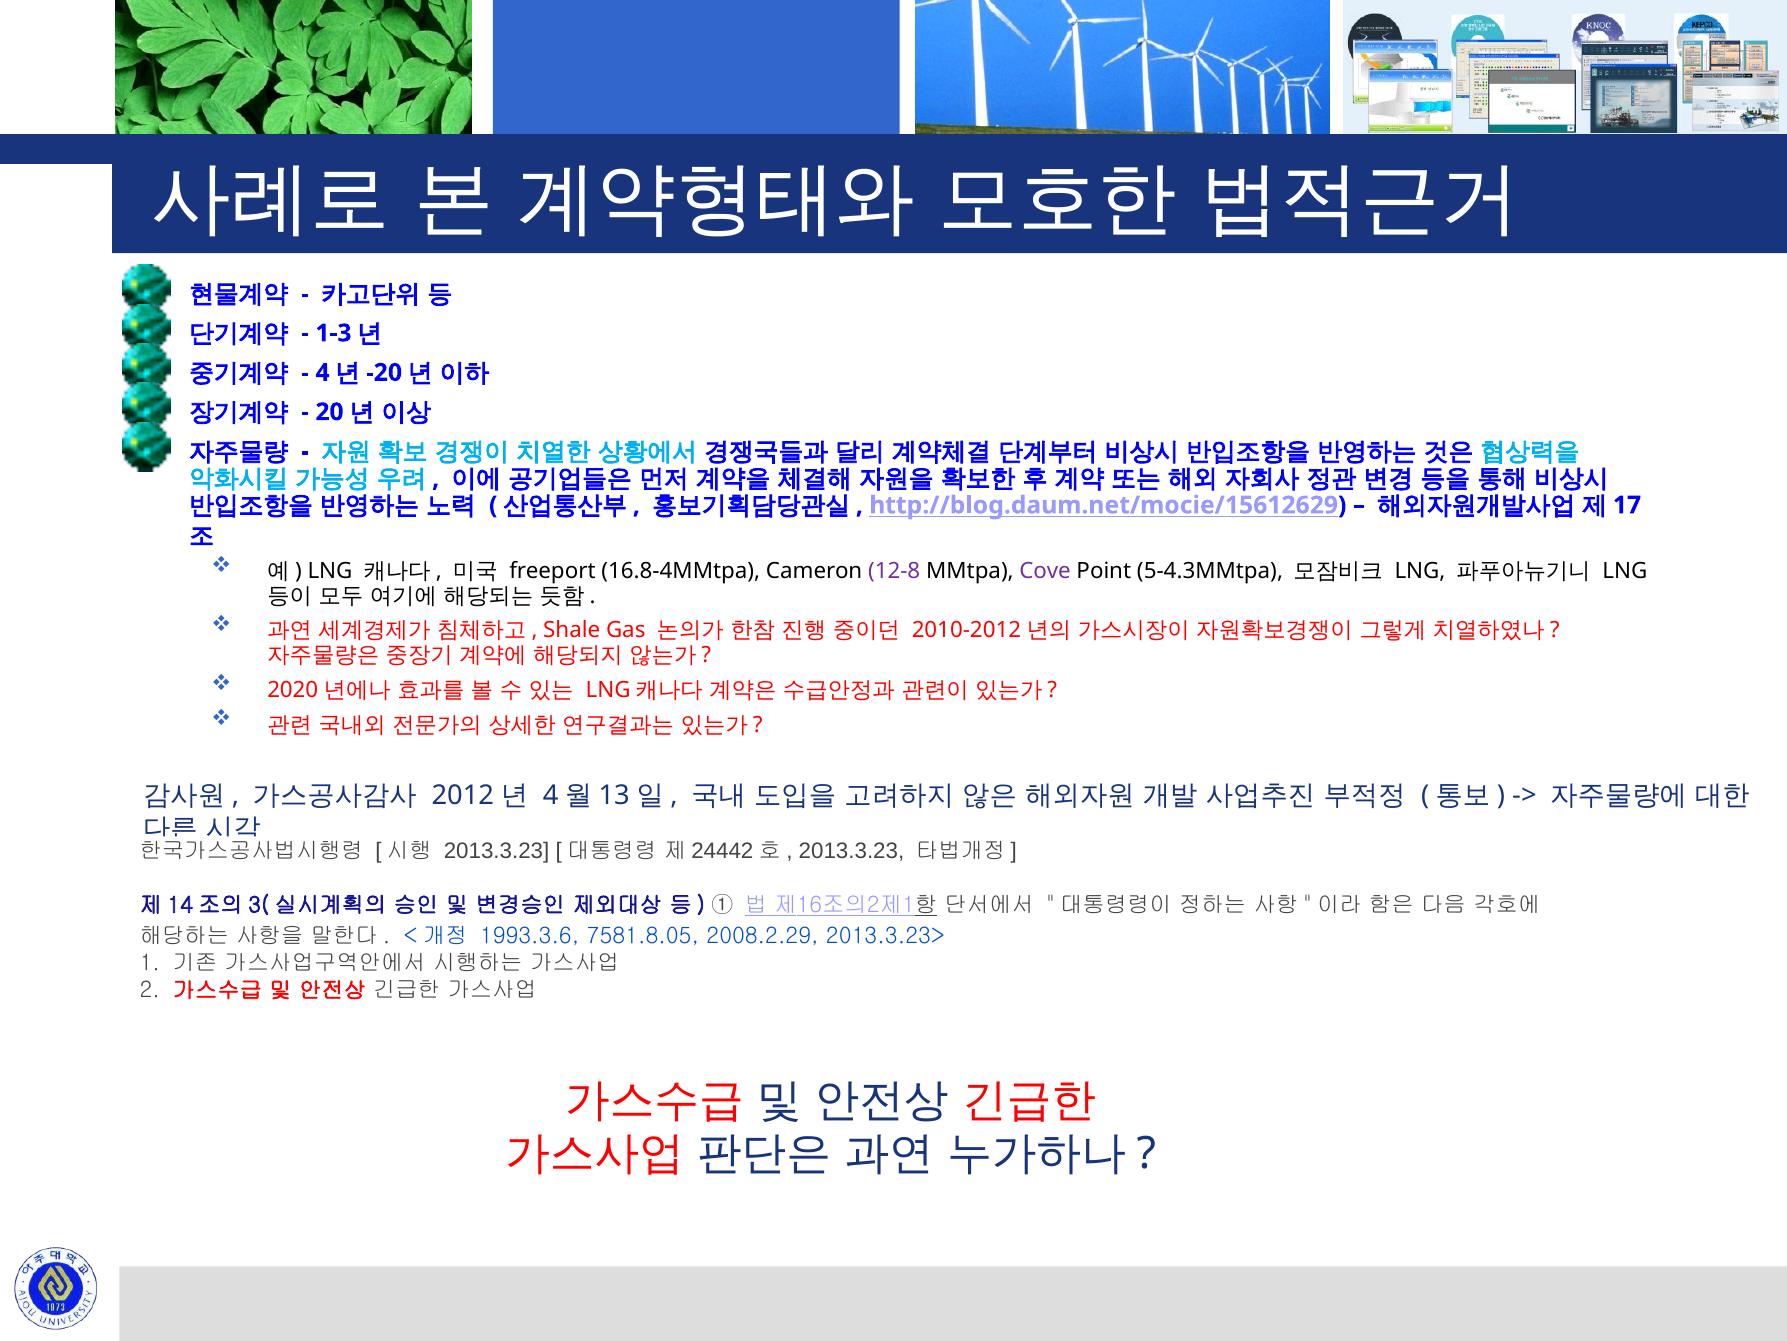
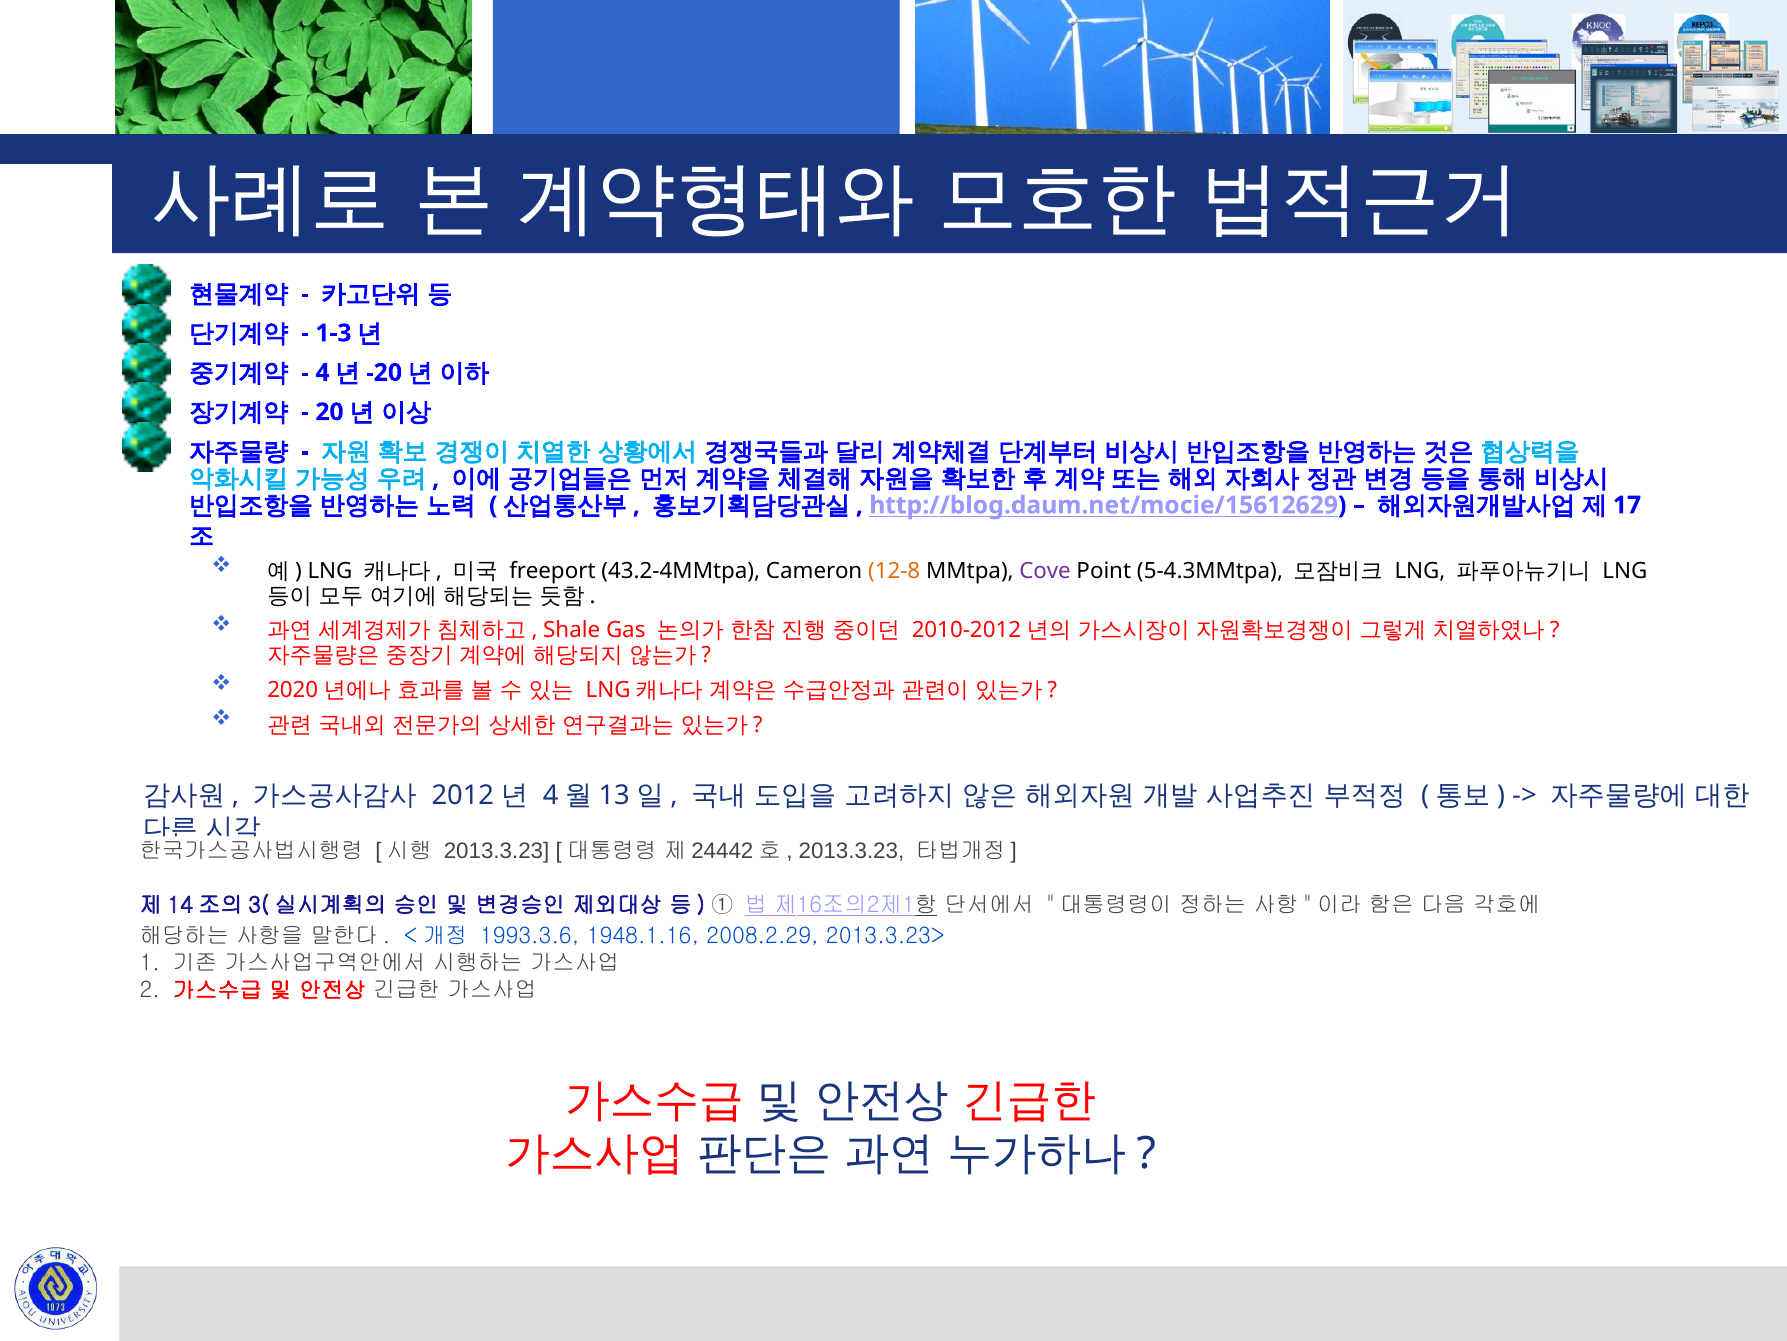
16.8-4MMtpa: 16.8-4MMtpa -> 43.2-4MMtpa
12-8 colour: purple -> orange
7581.8.05: 7581.8.05 -> 1948.1.16
